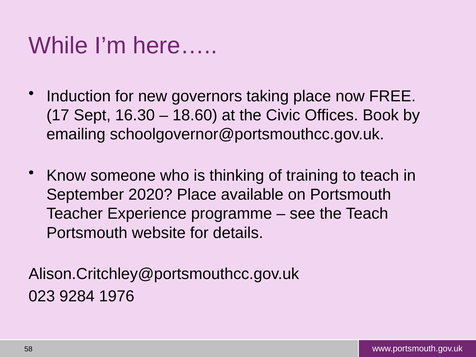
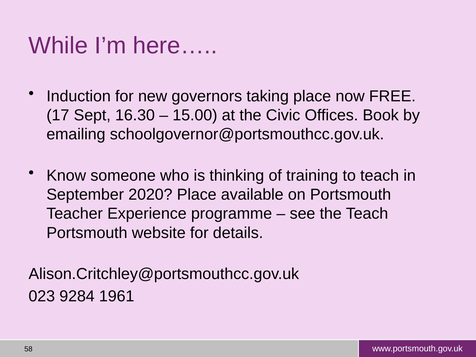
18.60: 18.60 -> 15.00
1976: 1976 -> 1961
